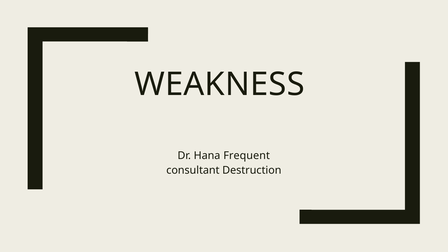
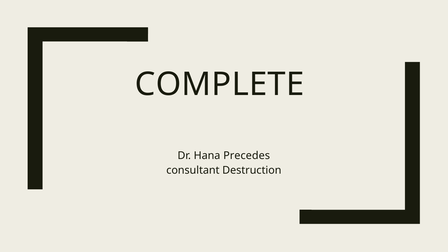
WEAKNESS: WEAKNESS -> COMPLETE
Frequent: Frequent -> Precedes
